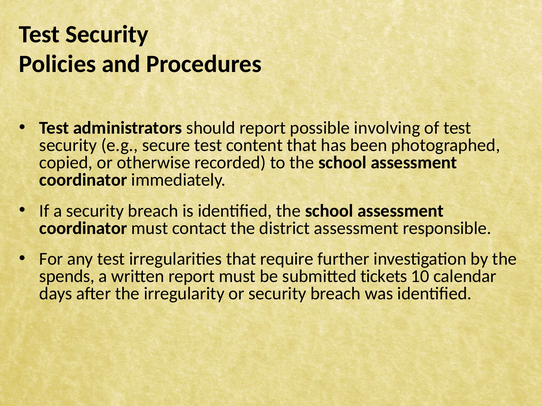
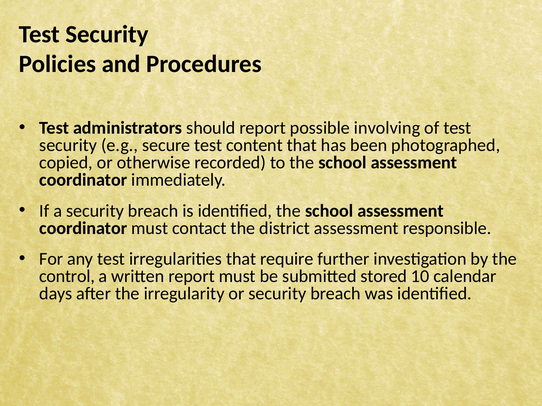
spends: spends -> control
tickets: tickets -> stored
